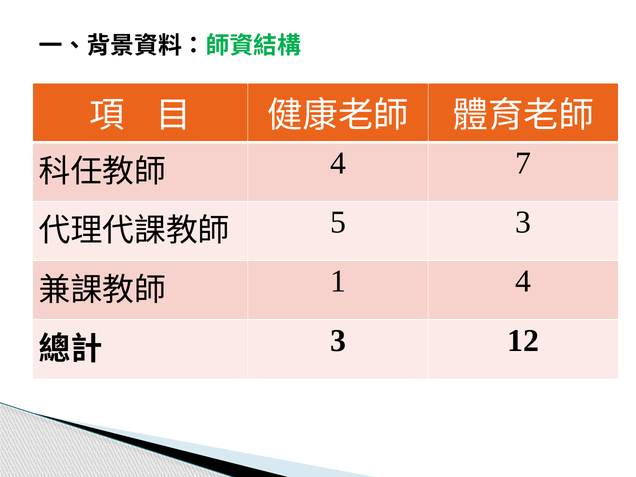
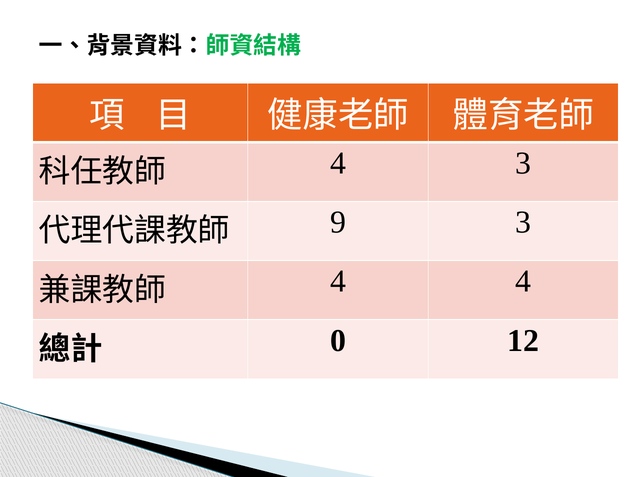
4 7: 7 -> 3
5: 5 -> 9
1 at (338, 281): 1 -> 4
3 at (338, 341): 3 -> 0
